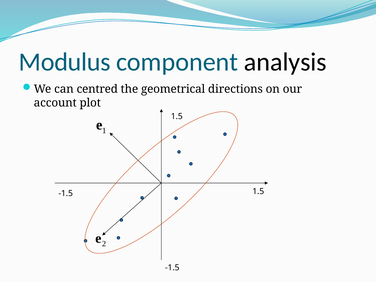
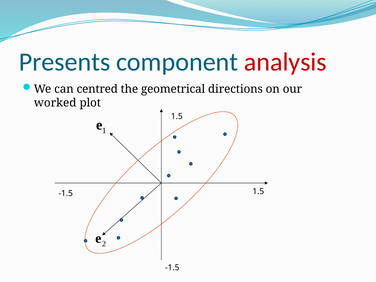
Modulus: Modulus -> Presents
analysis colour: black -> red
account: account -> worked
